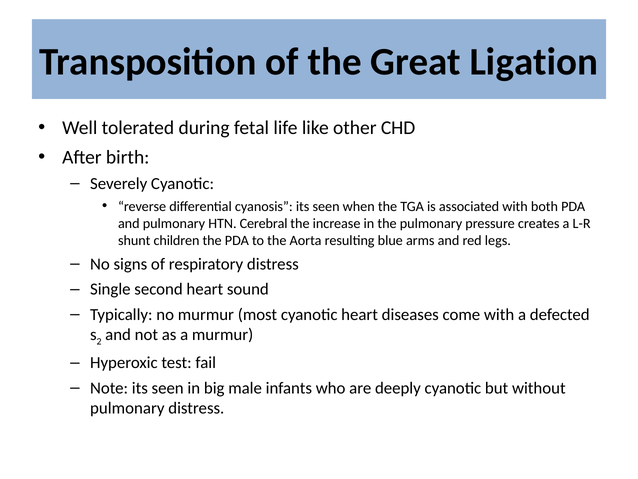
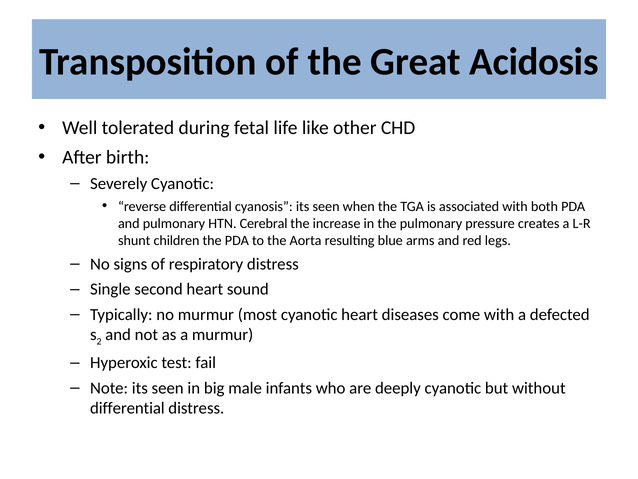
Ligation: Ligation -> Acidosis
pulmonary at (127, 408): pulmonary -> differential
